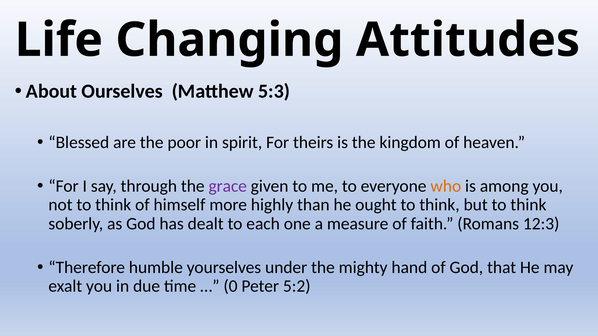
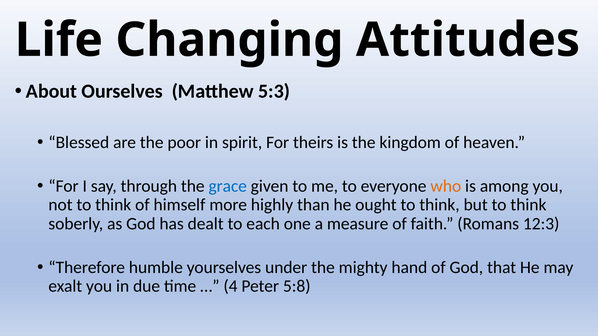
grace colour: purple -> blue
0: 0 -> 4
5:2: 5:2 -> 5:8
